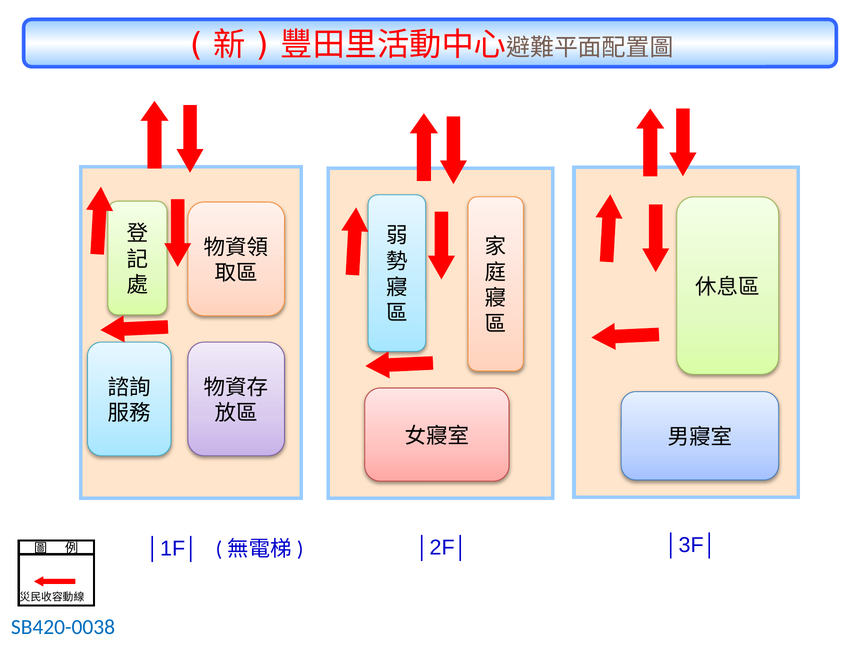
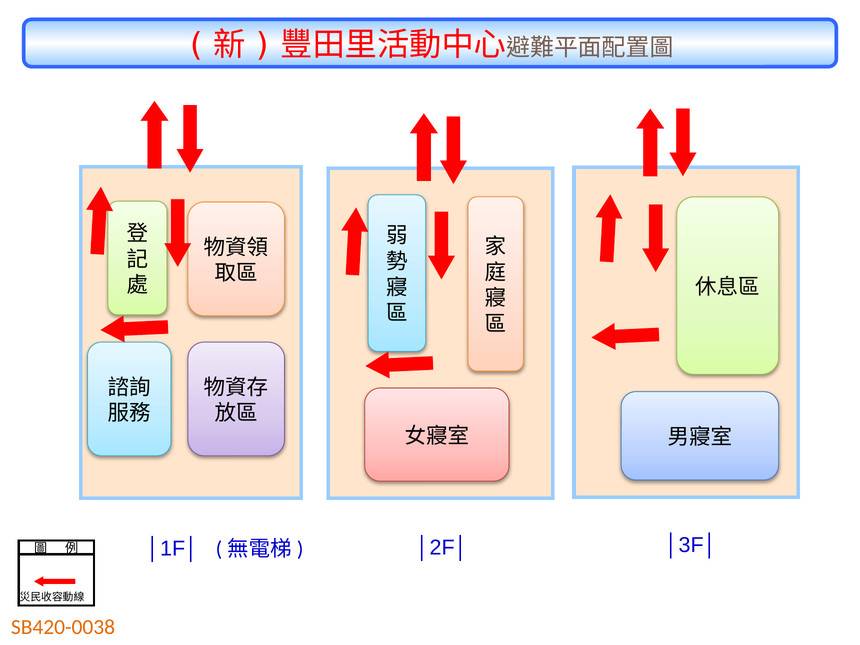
SB420-0038 colour: blue -> orange
